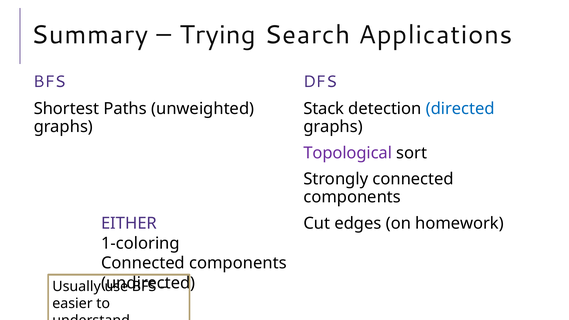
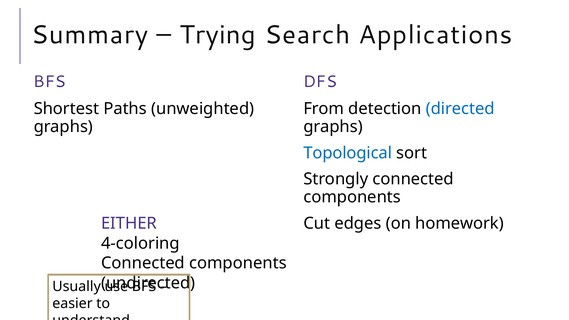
Stack: Stack -> From
Topological colour: purple -> blue
1-coloring: 1-coloring -> 4-coloring
